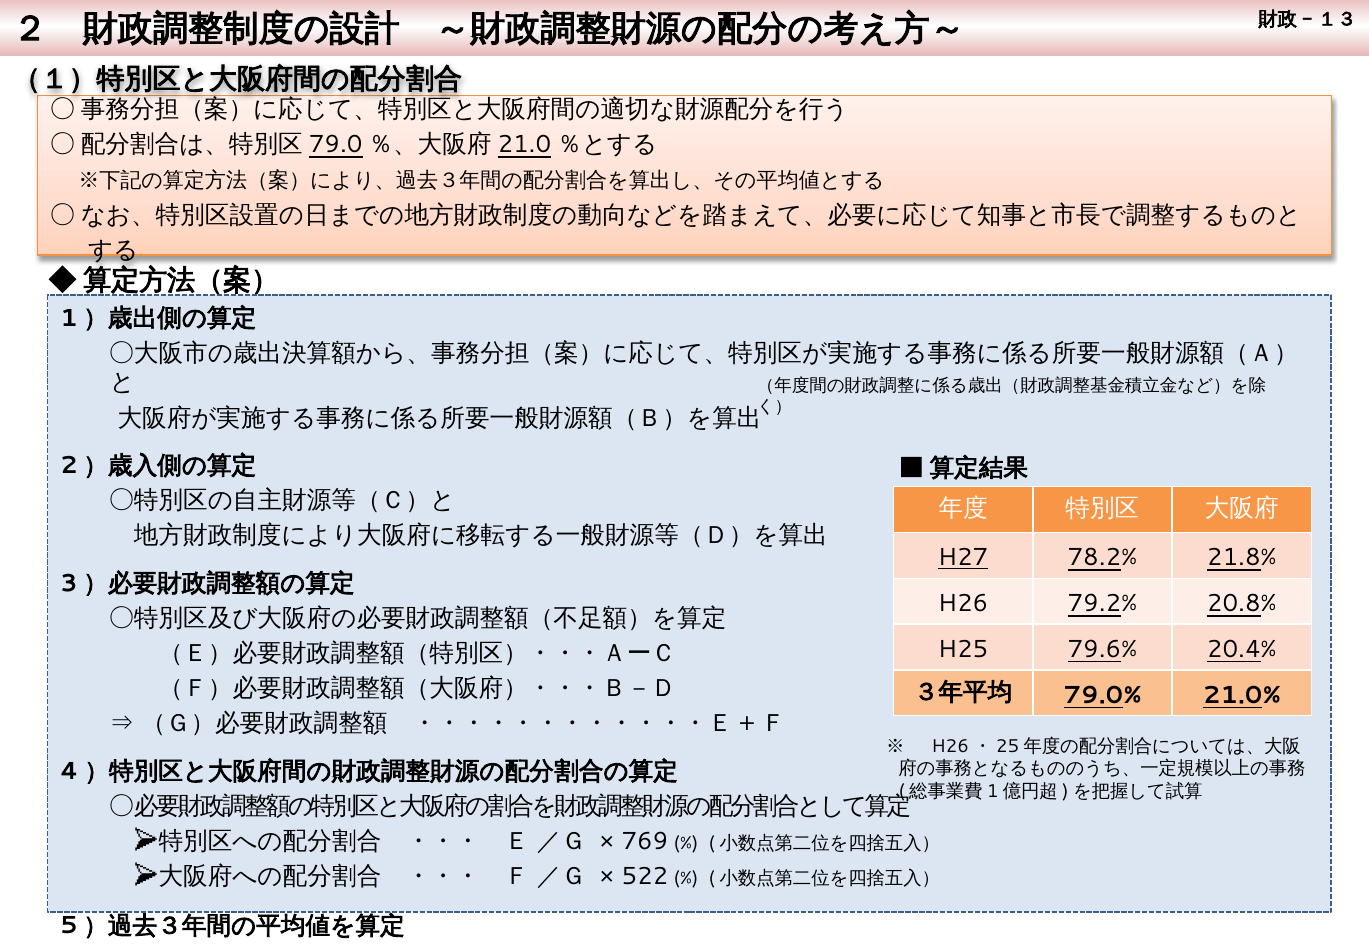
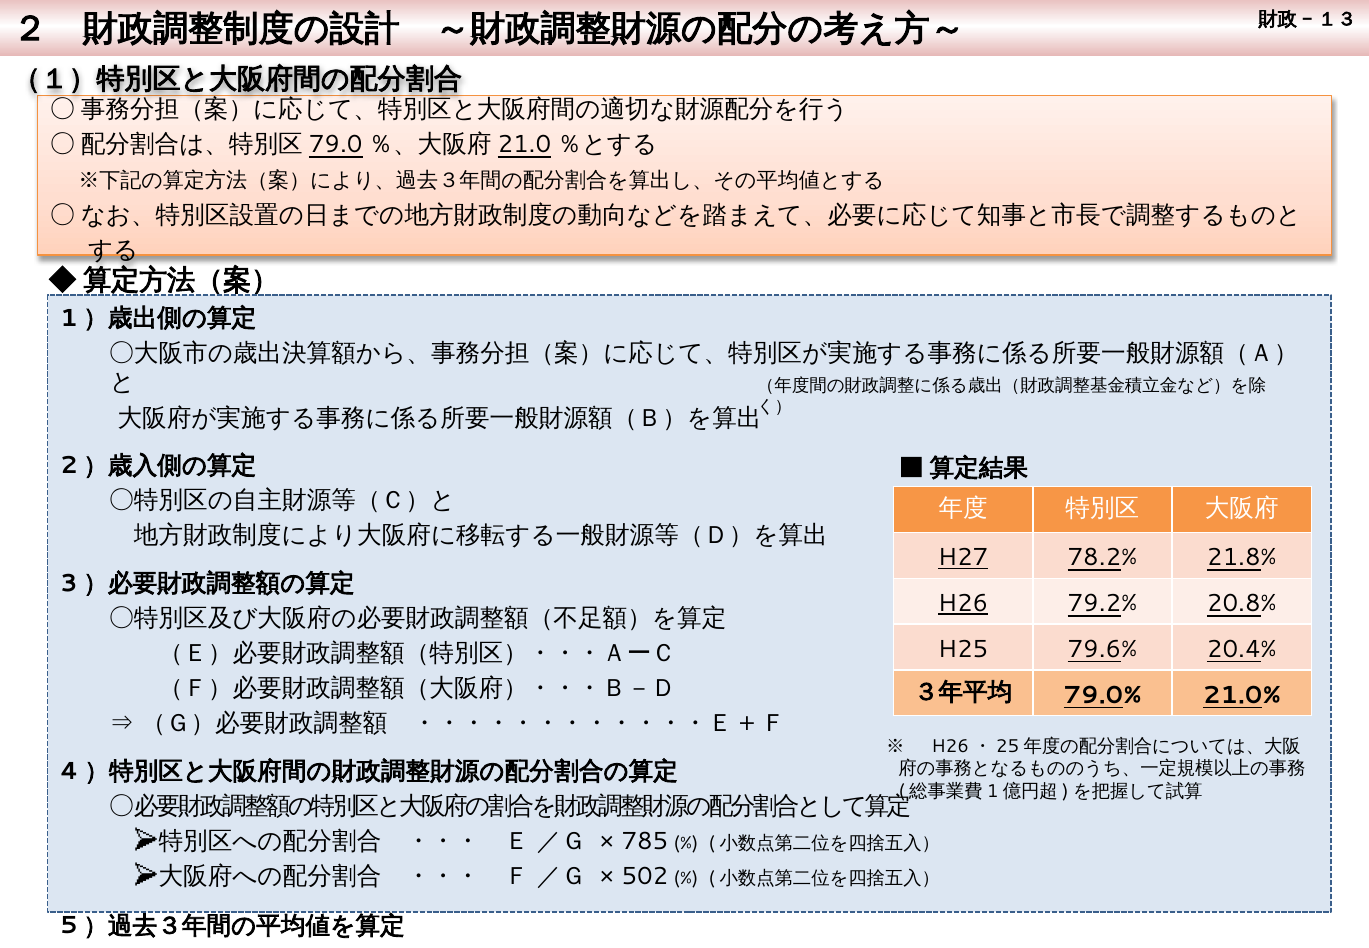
H26 underline: none -> present
769: 769 -> 785
522: 522 -> 502
